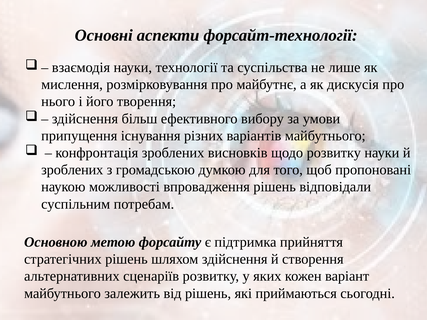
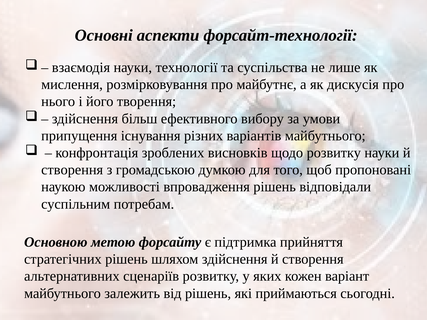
зроблених at (72, 170): зроблених -> створення
